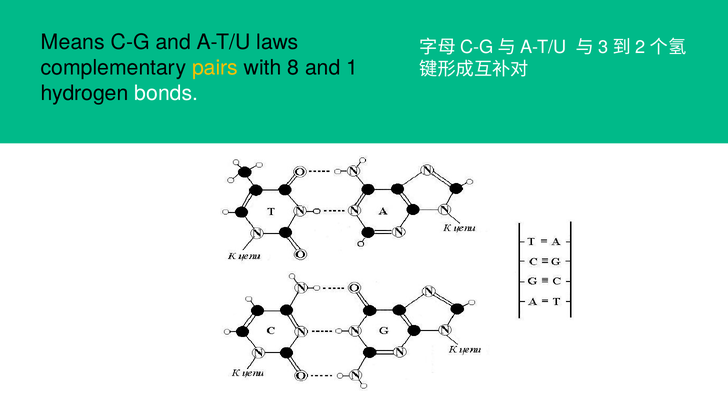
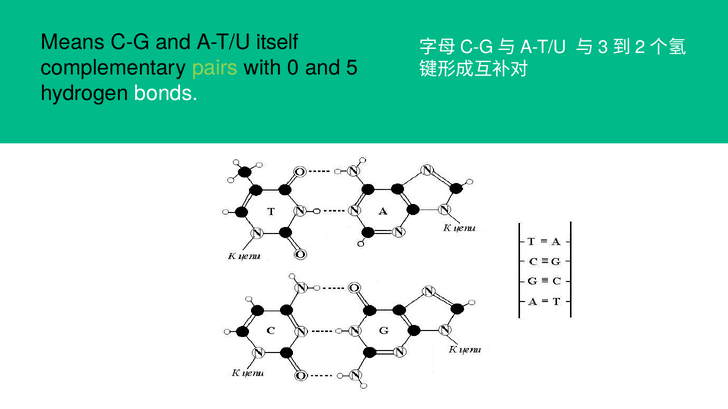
laws: laws -> itself
pairs colour: yellow -> light green
8: 8 -> 0
1: 1 -> 5
